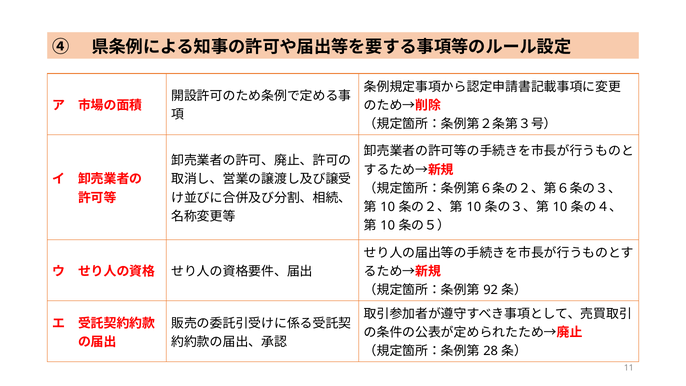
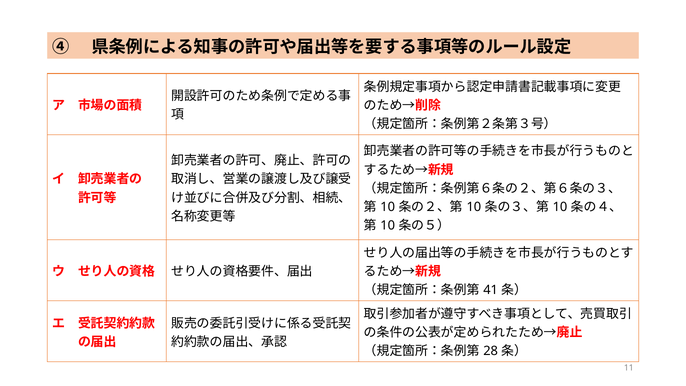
92: 92 -> 41
